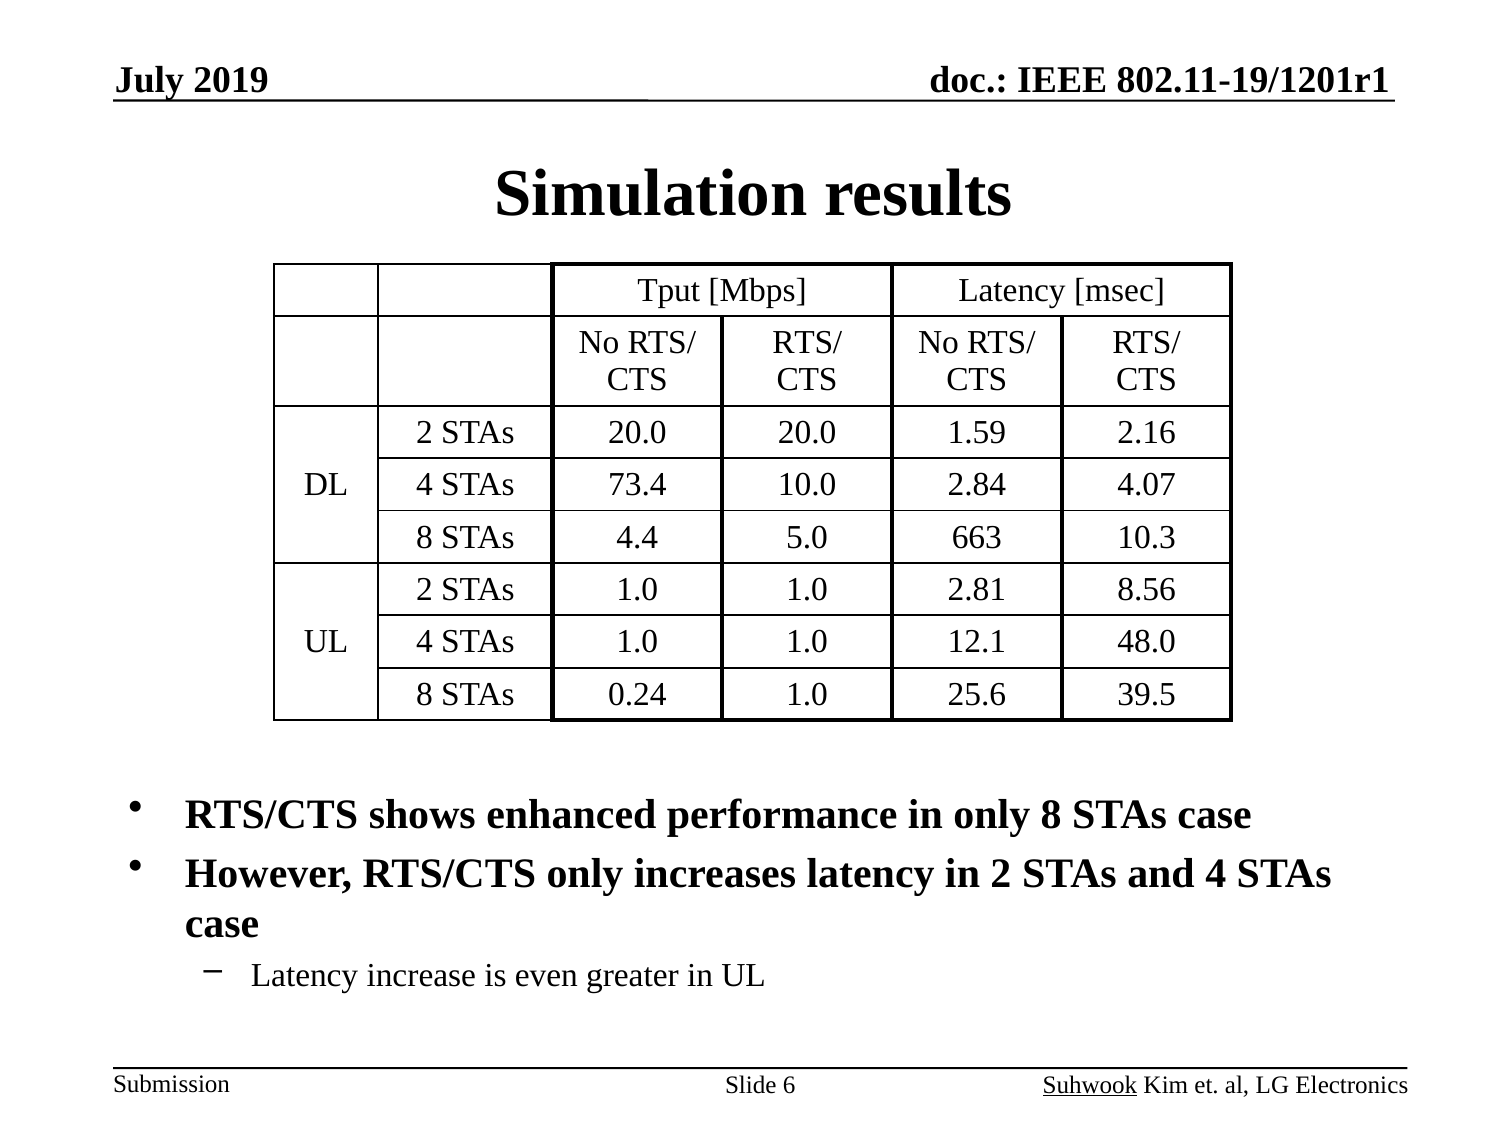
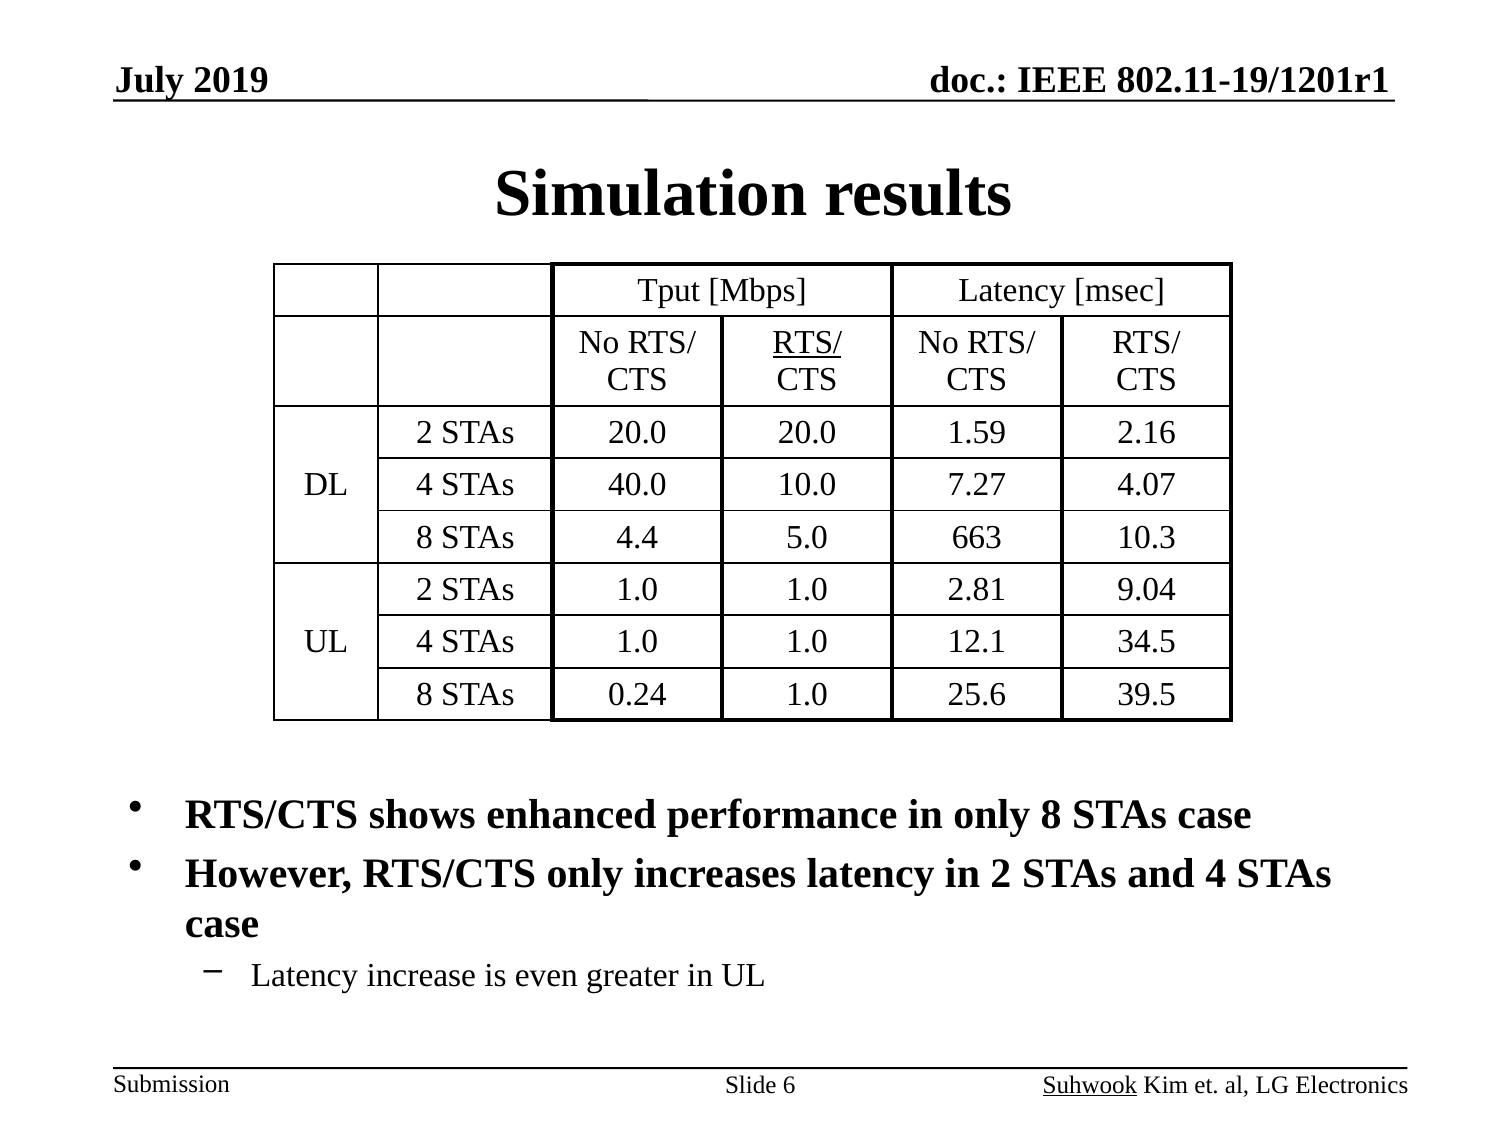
RTS/ at (807, 343) underline: none -> present
73.4: 73.4 -> 40.0
2.84: 2.84 -> 7.27
8.56: 8.56 -> 9.04
48.0: 48.0 -> 34.5
